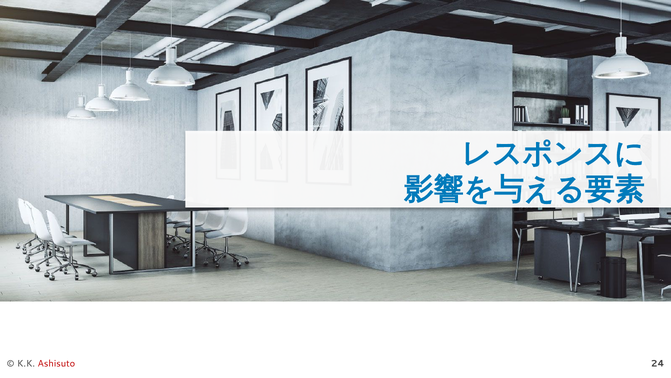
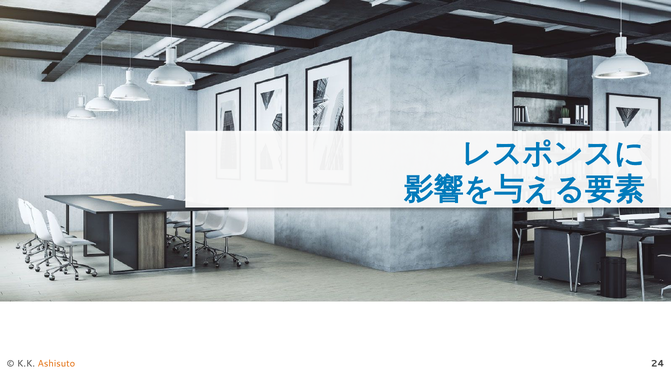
Ashisuto colour: red -> orange
